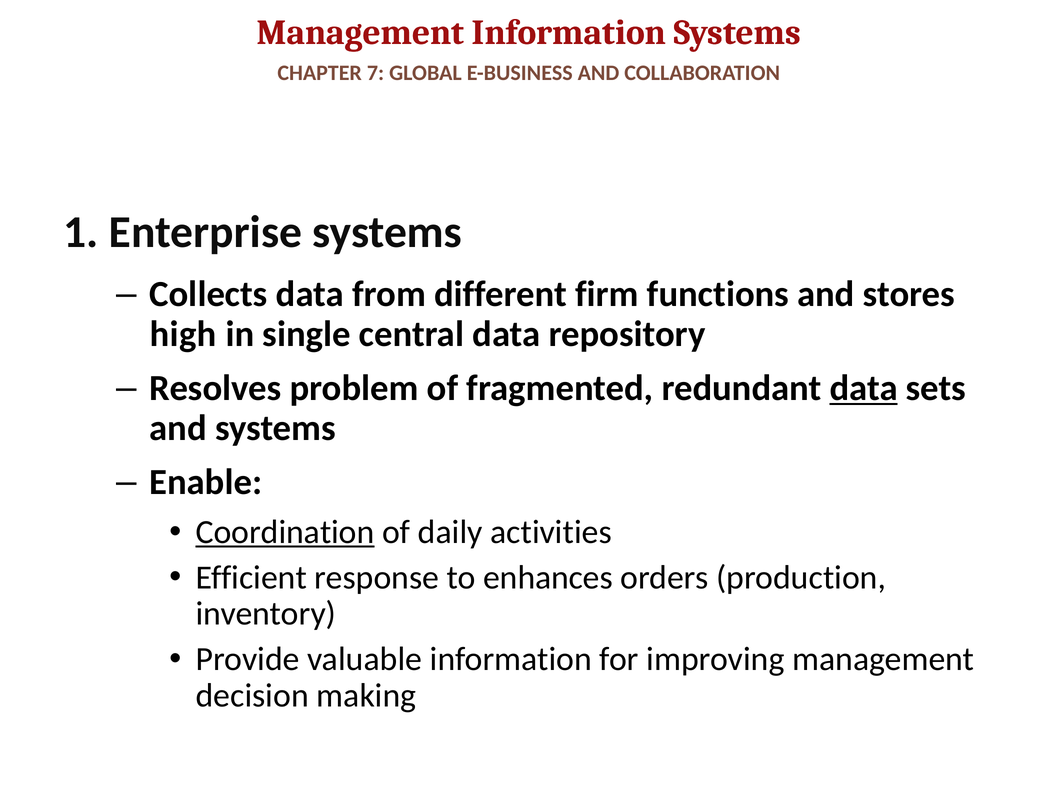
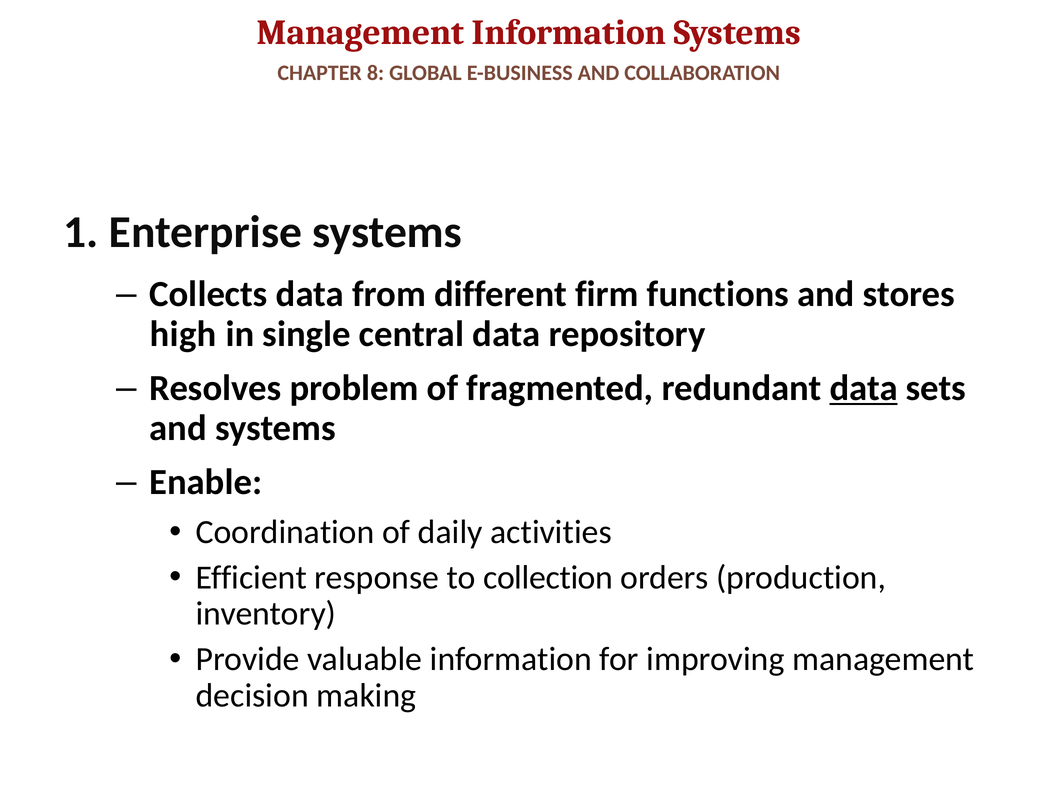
7: 7 -> 8
Coordination underline: present -> none
enhances: enhances -> collection
